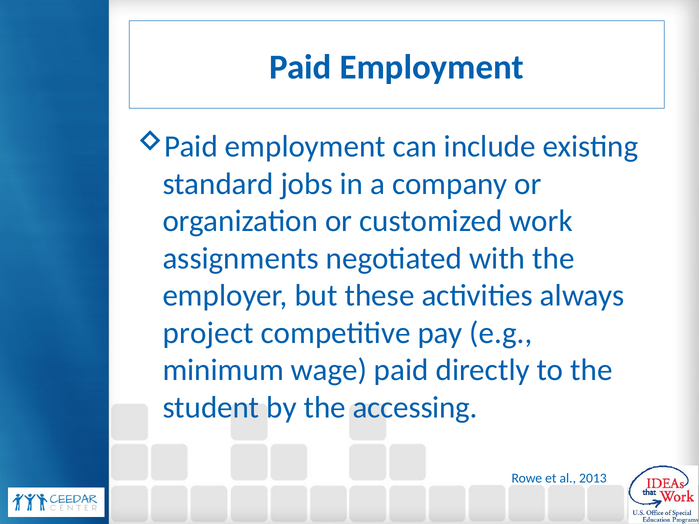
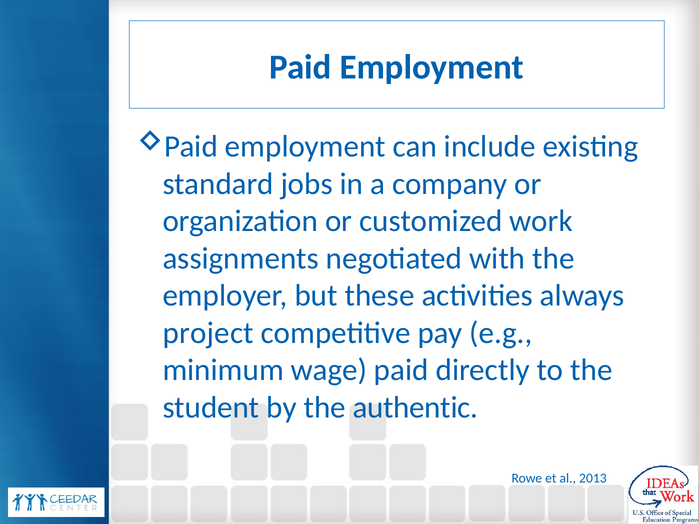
accessing: accessing -> authentic
